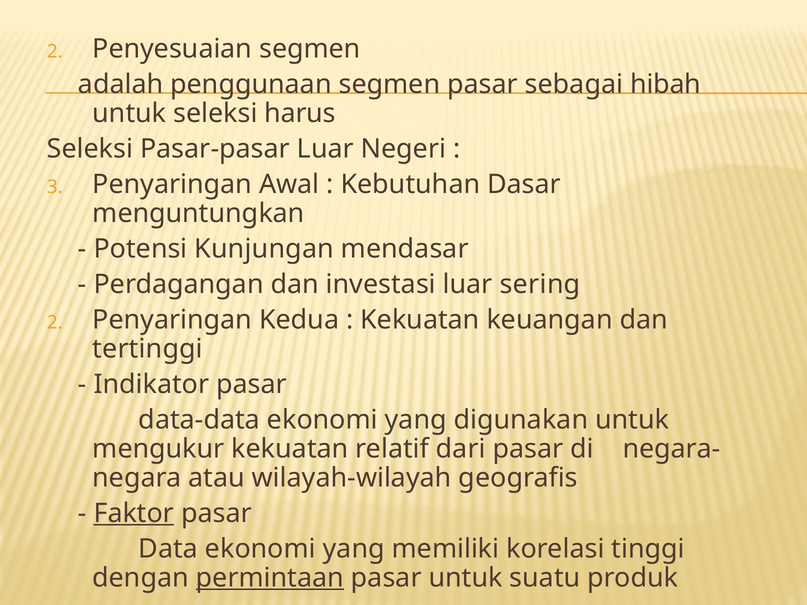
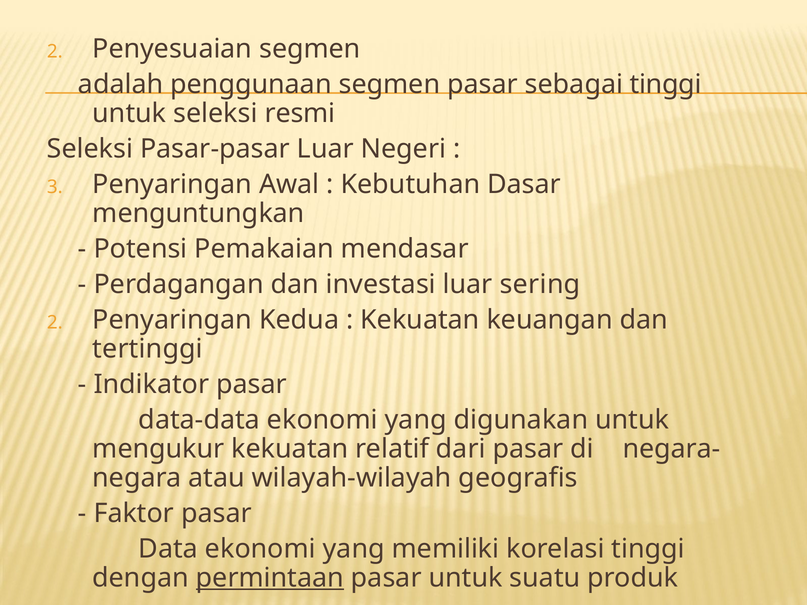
sebagai hibah: hibah -> tinggi
harus: harus -> resmi
Kunjungan: Kunjungan -> Pemakaian
Faktor underline: present -> none
